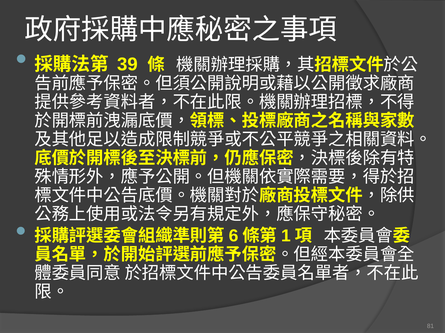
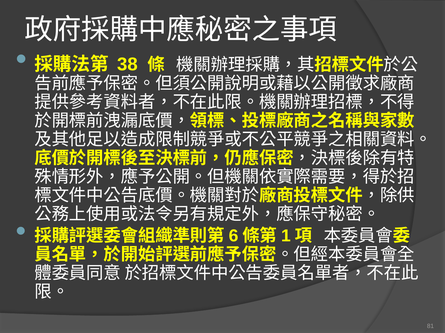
39: 39 -> 38
